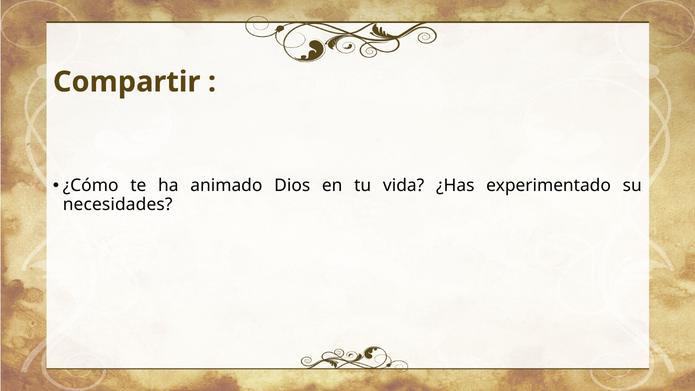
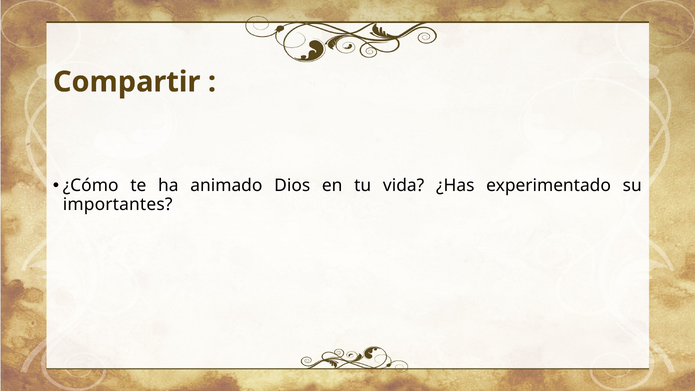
necesidades: necesidades -> importantes
